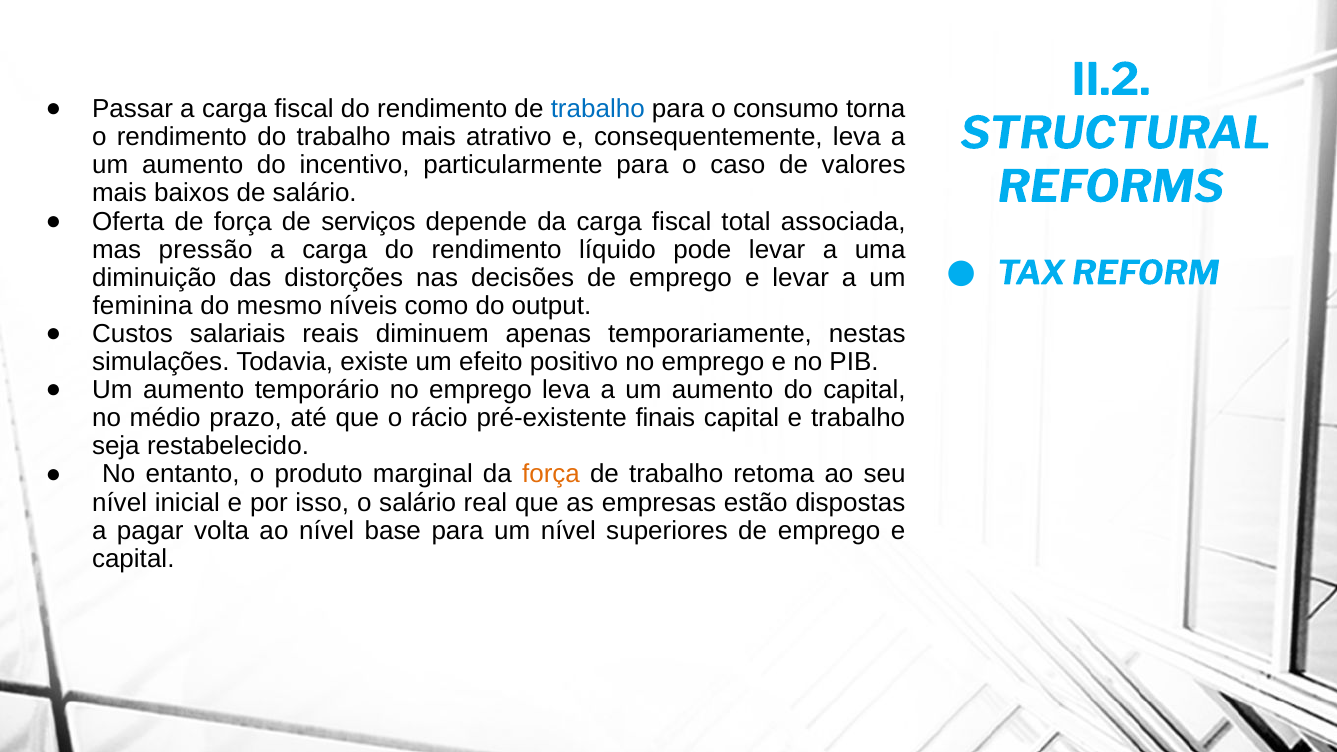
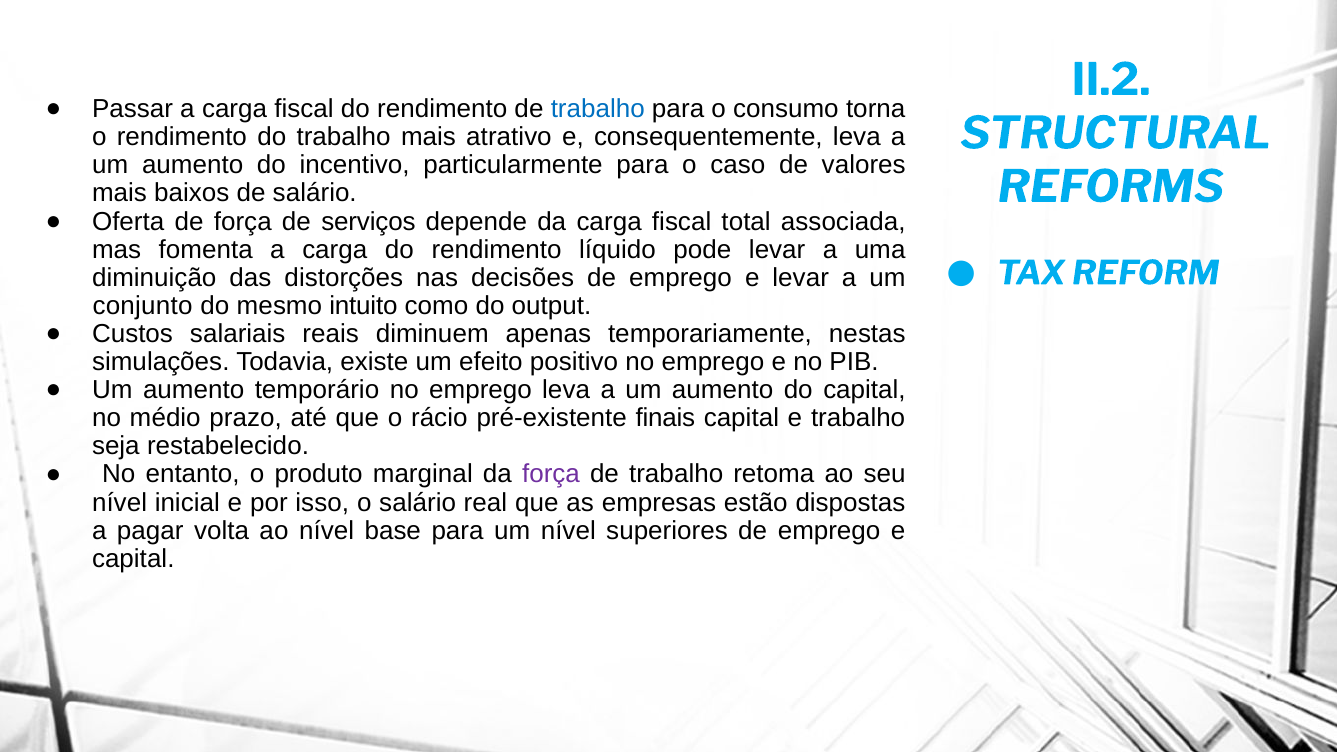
pressão: pressão -> fomenta
feminina: feminina -> conjunto
níveis: níveis -> intuito
força at (551, 474) colour: orange -> purple
